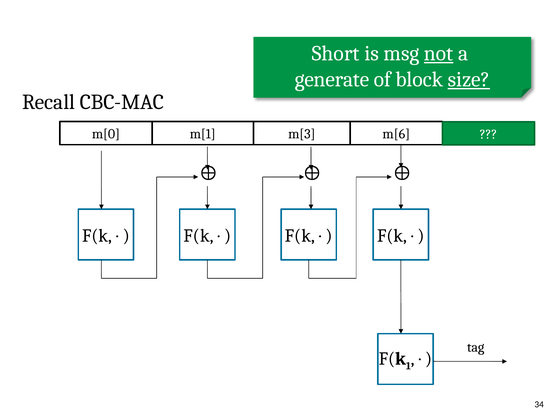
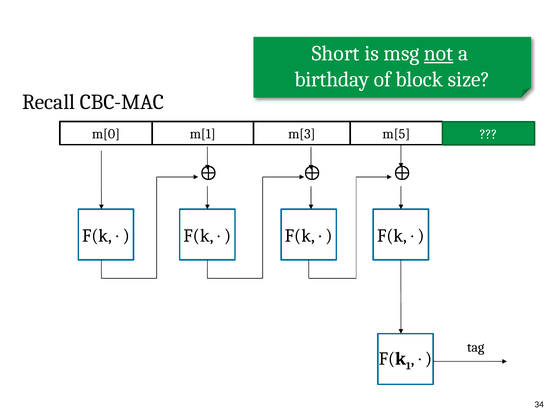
generate: generate -> birthday
size underline: present -> none
m[6: m[6 -> m[5
